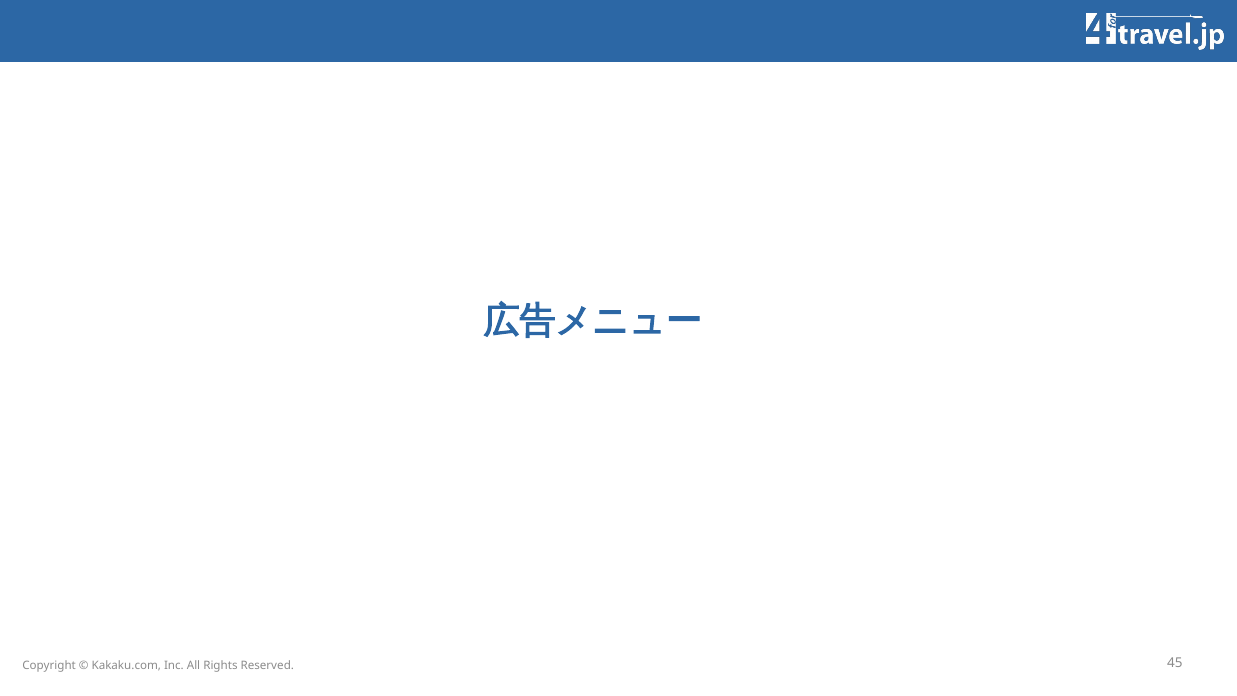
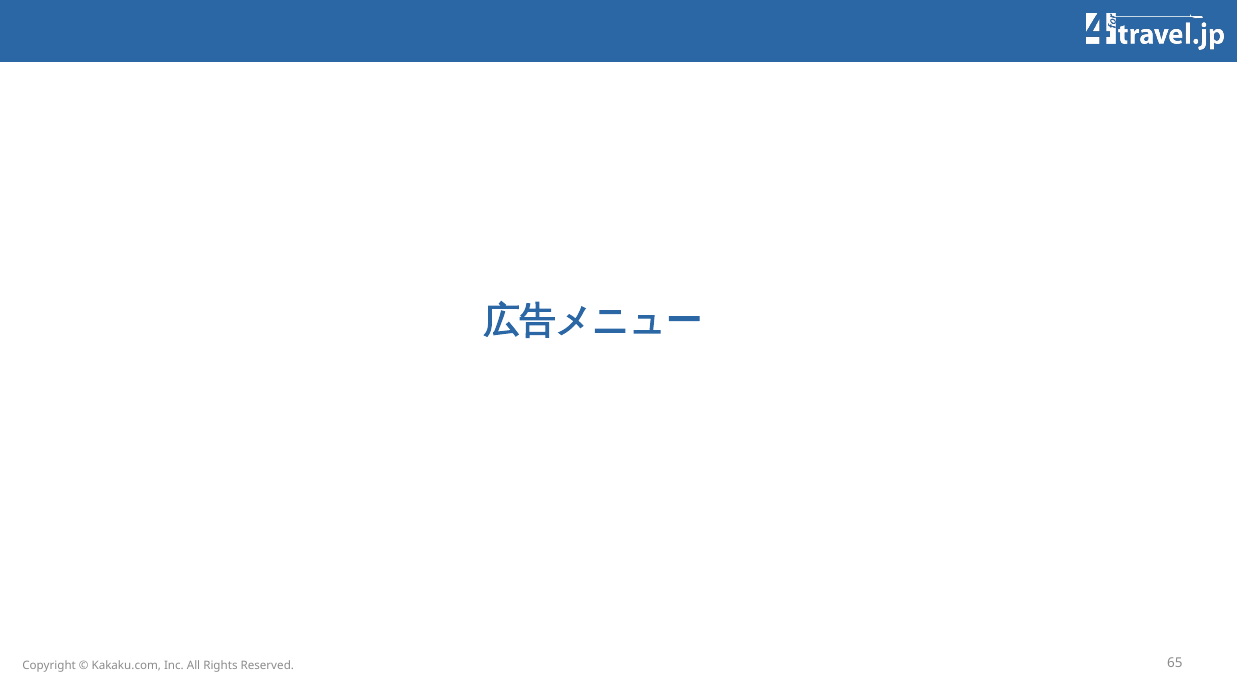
45: 45 -> 65
